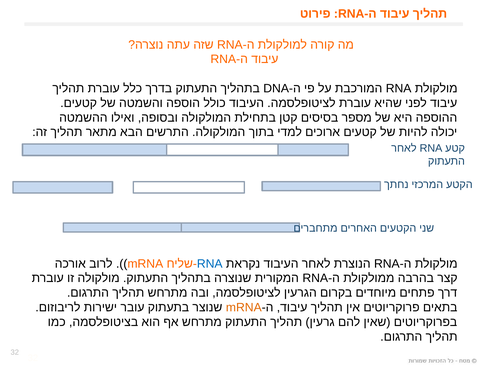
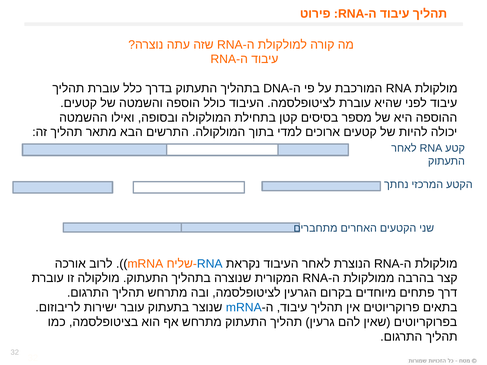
mRNA at (244, 308) colour: orange -> blue
